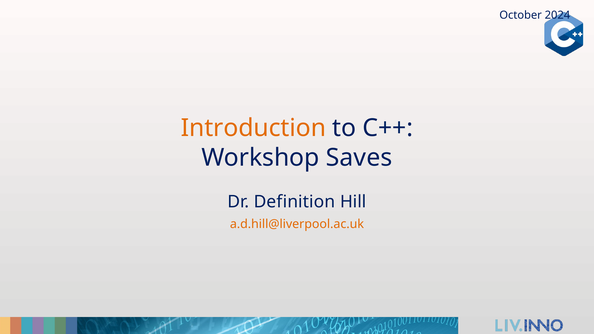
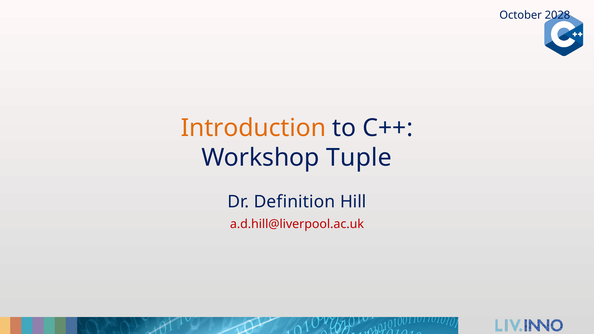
2024: 2024 -> 2028
Saves: Saves -> Tuple
a.d.hill@liverpool.ac.uk colour: orange -> red
